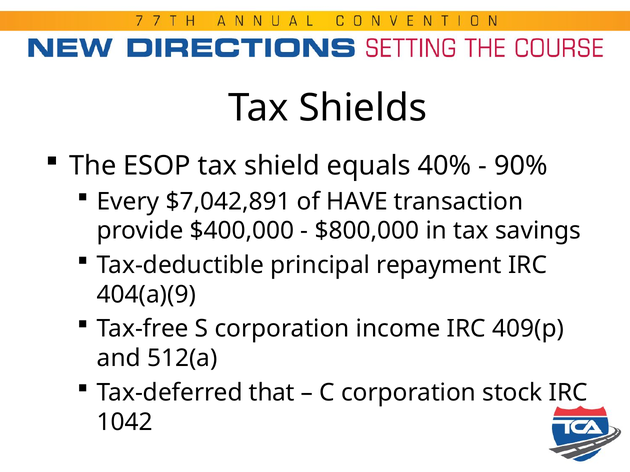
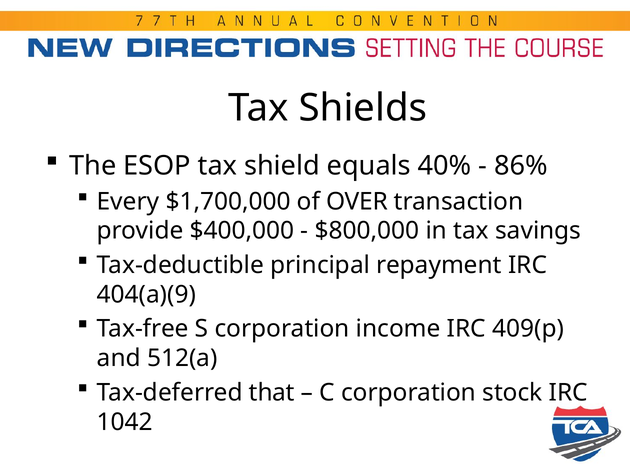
90%: 90% -> 86%
$7,042,891: $7,042,891 -> $1,700,000
HAVE: HAVE -> OVER
